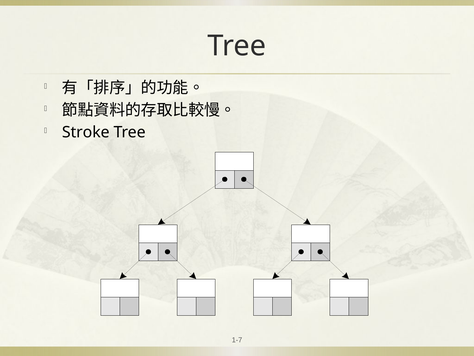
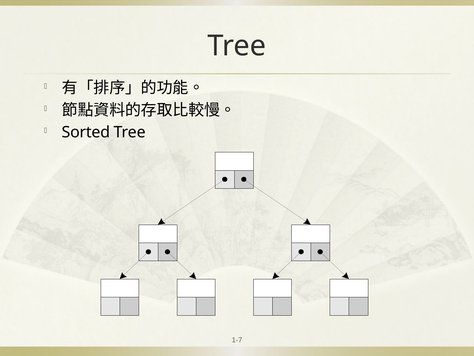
Stroke: Stroke -> Sorted
